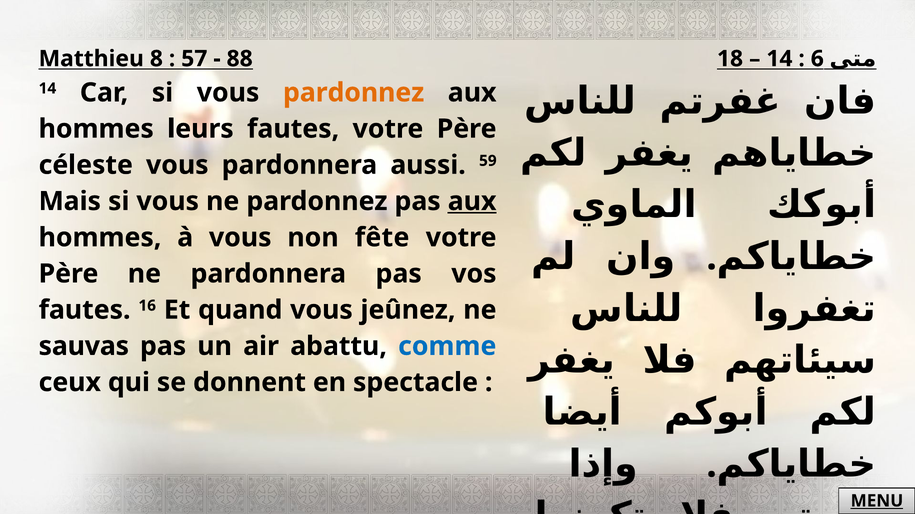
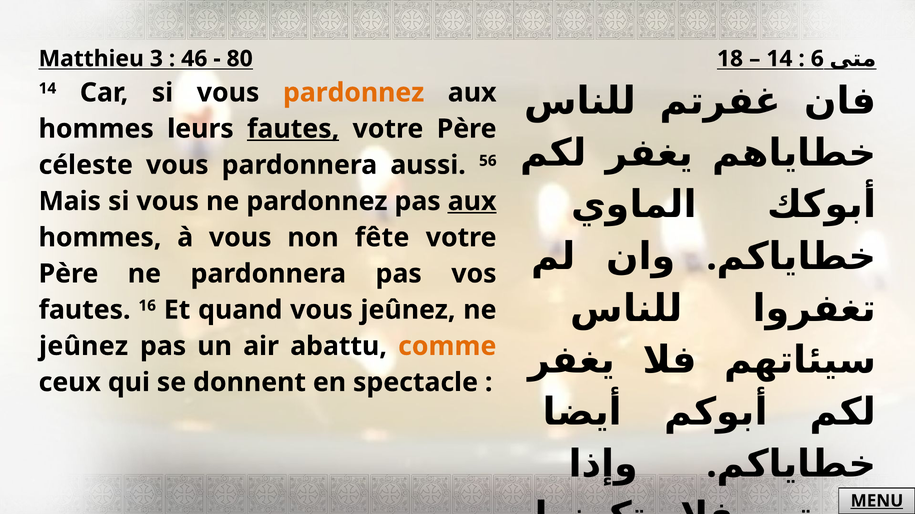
8: 8 -> 3
57: 57 -> 46
88: 88 -> 80
fautes at (293, 129) underline: none -> present
59: 59 -> 56
sauvas at (84, 347): sauvas -> jeûnez
comme colour: blue -> orange
